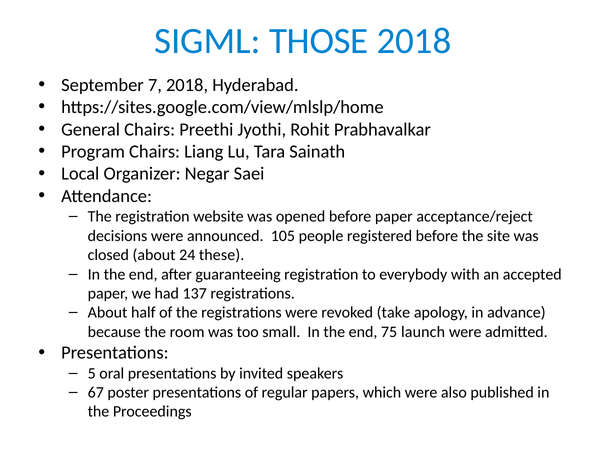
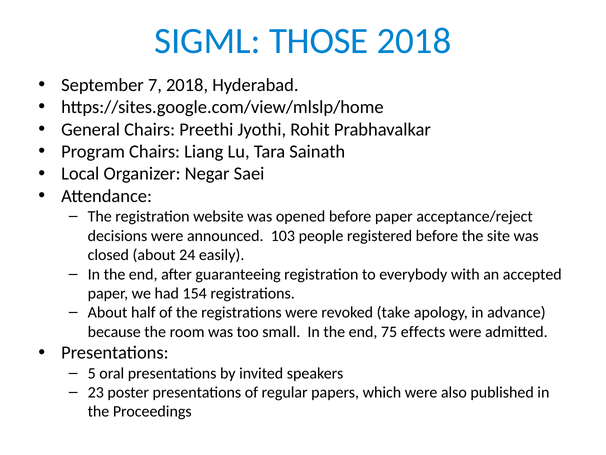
105: 105 -> 103
these: these -> easily
137: 137 -> 154
launch: launch -> effects
67: 67 -> 23
